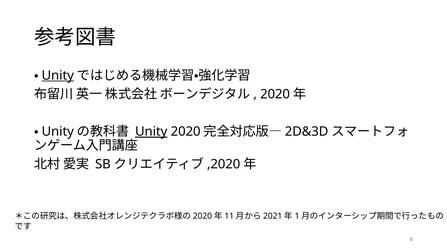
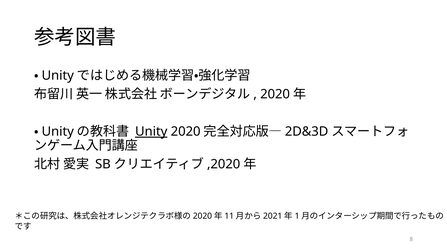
Unity at (58, 76) underline: present -> none
